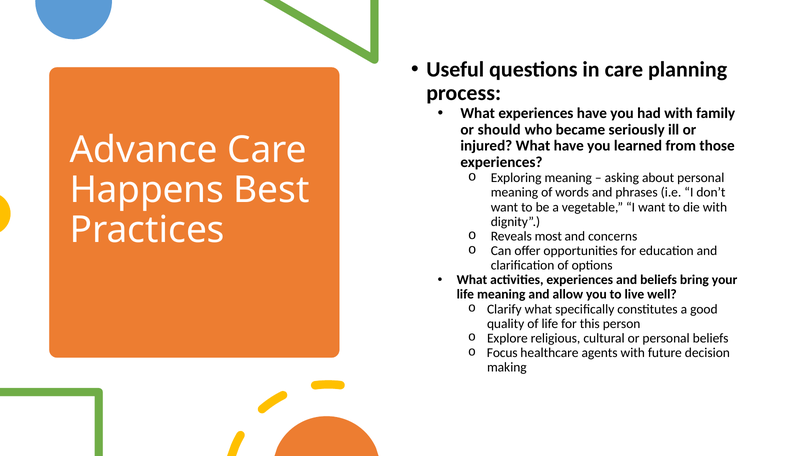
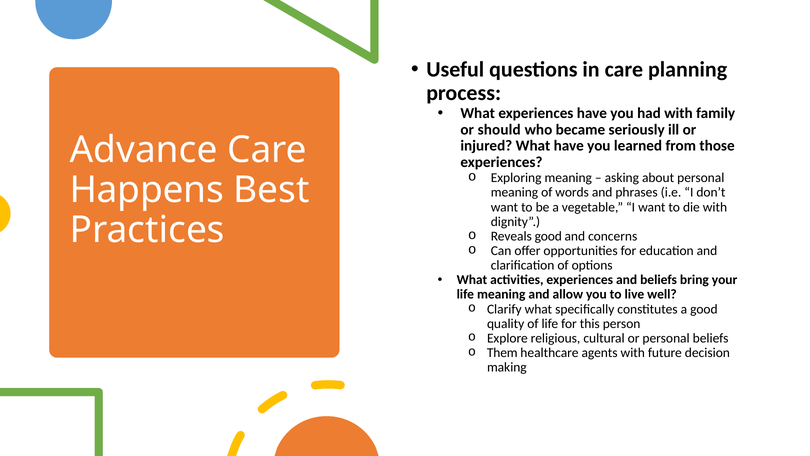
Reveals most: most -> good
Focus: Focus -> Them
